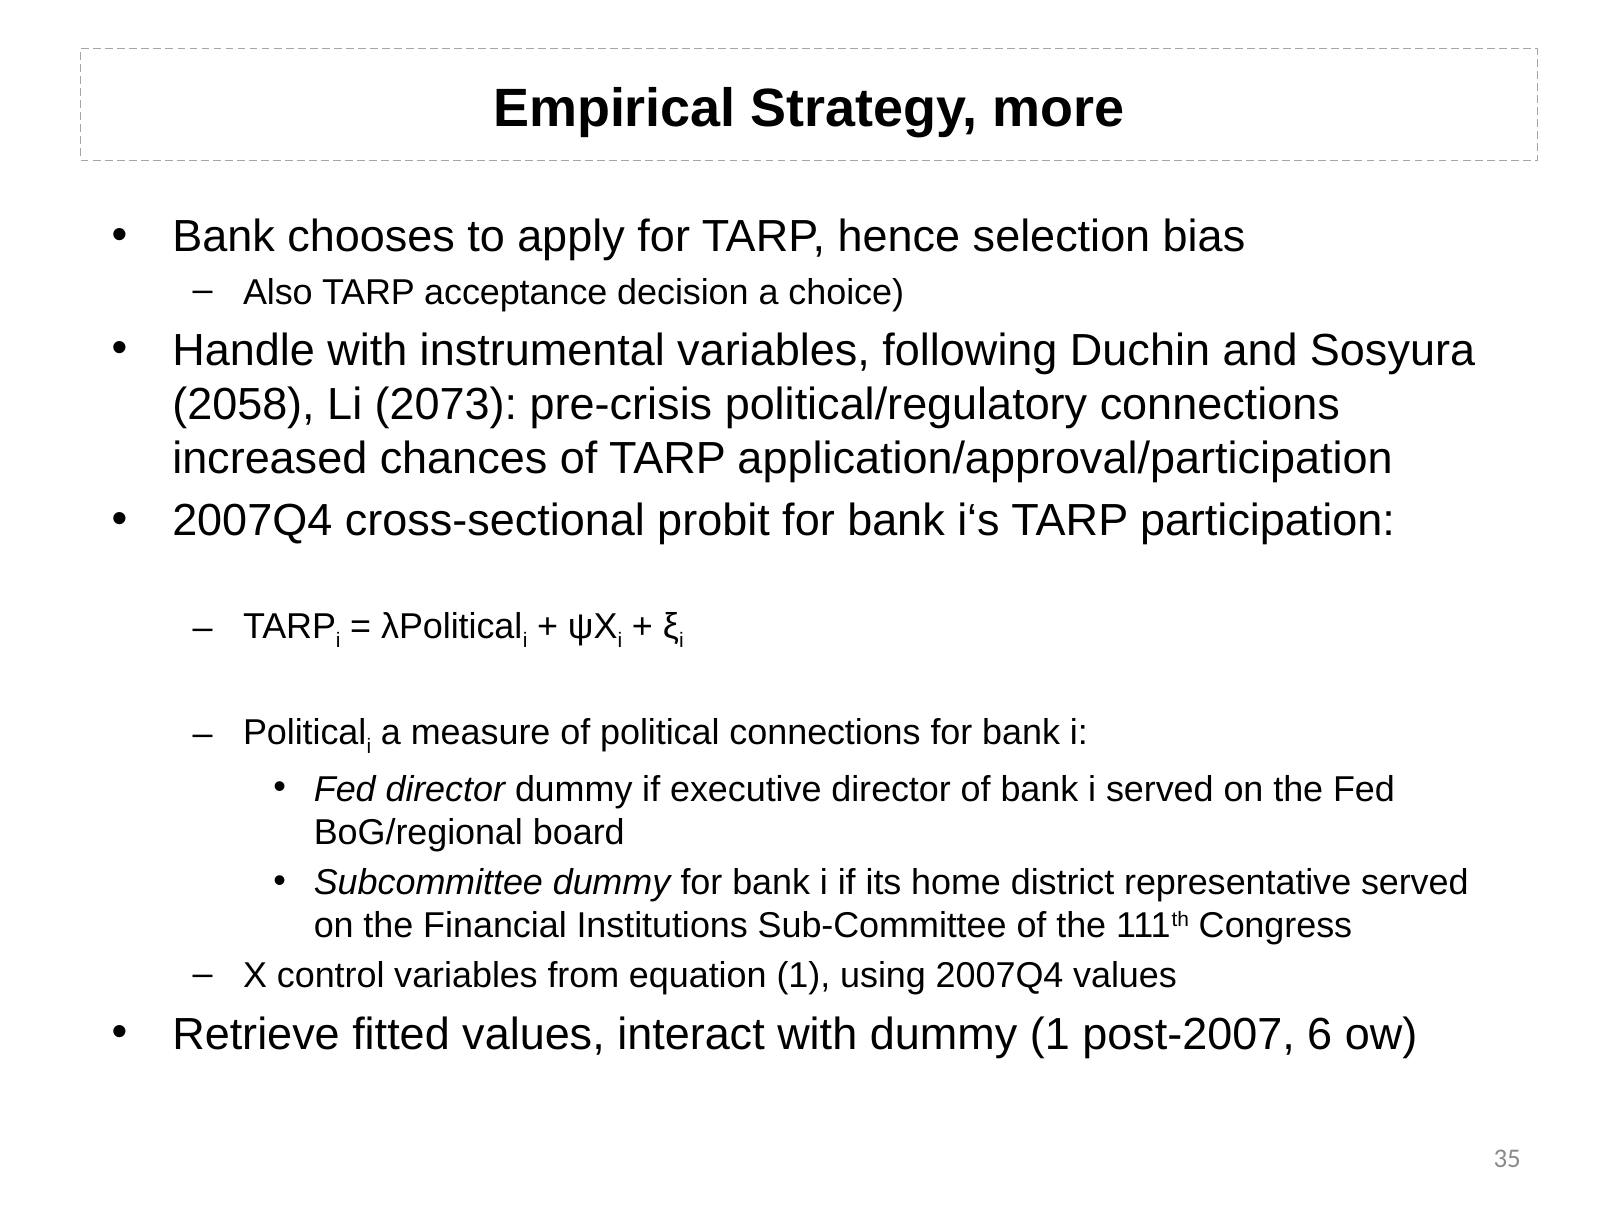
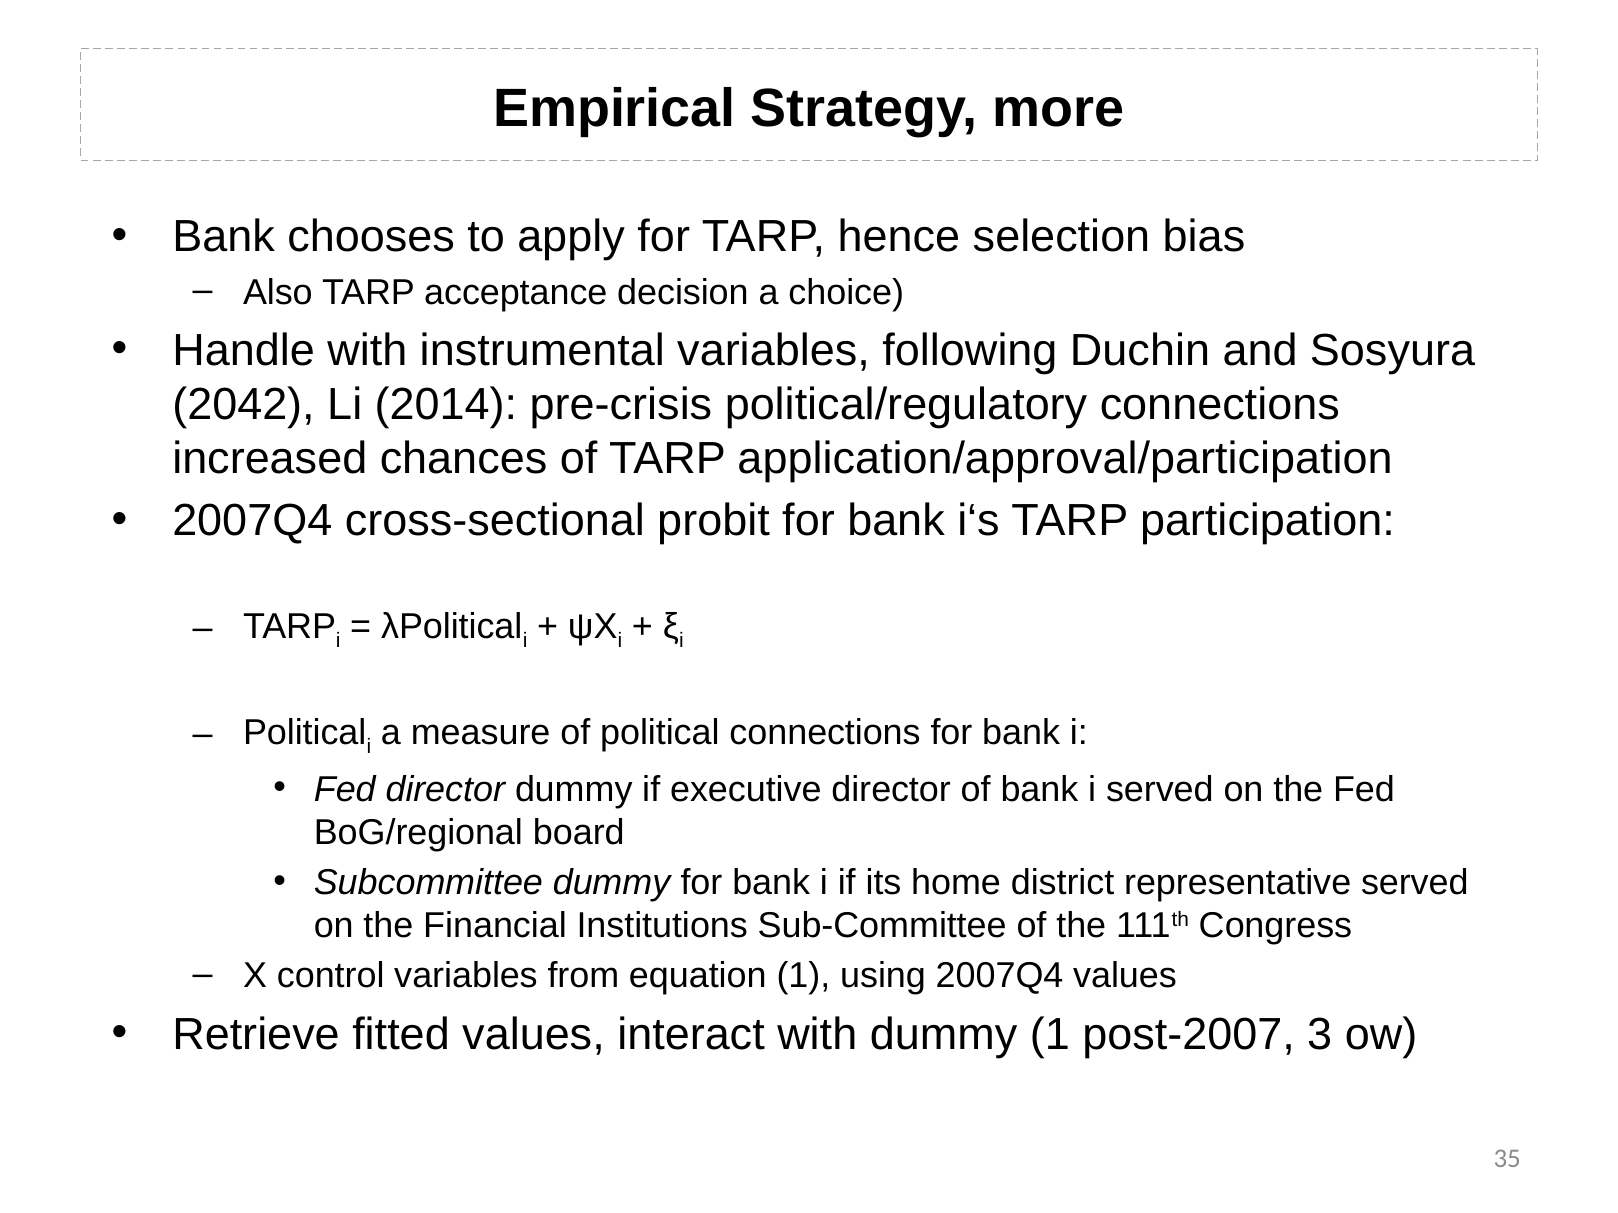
2058: 2058 -> 2042
2073: 2073 -> 2014
6: 6 -> 3
